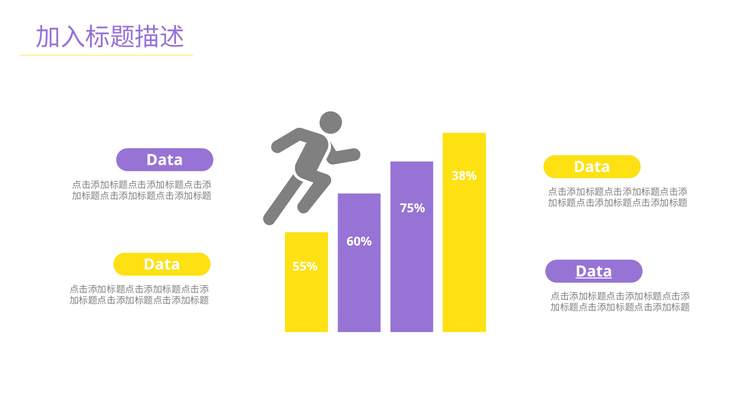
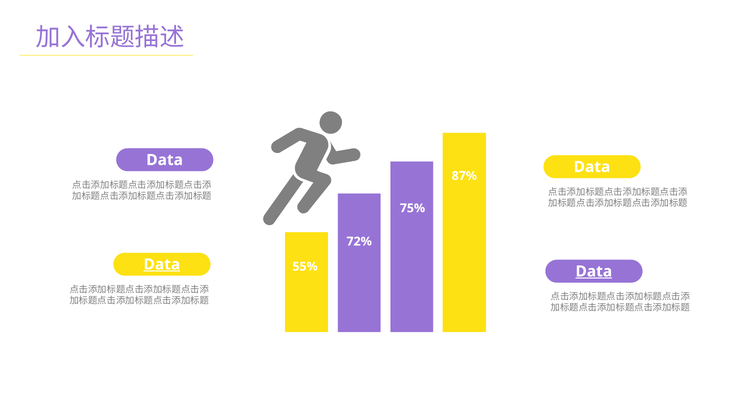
38%: 38% -> 87%
60%: 60% -> 72%
Data at (162, 265) underline: none -> present
